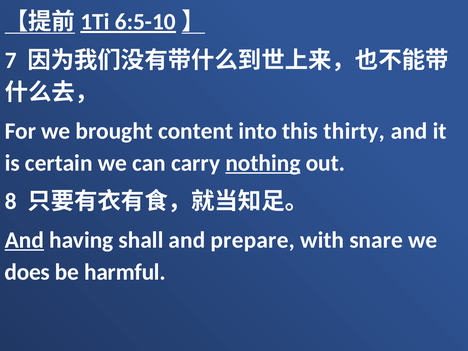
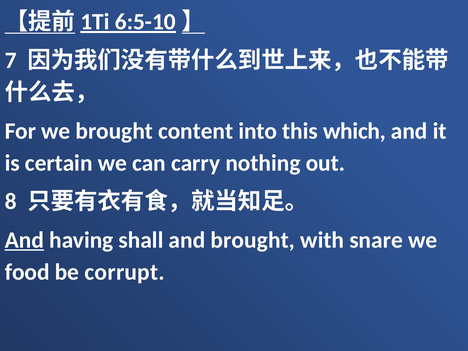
thirty: thirty -> which
nothing underline: present -> none
and prepare: prepare -> brought
does: does -> food
harmful: harmful -> corrupt
